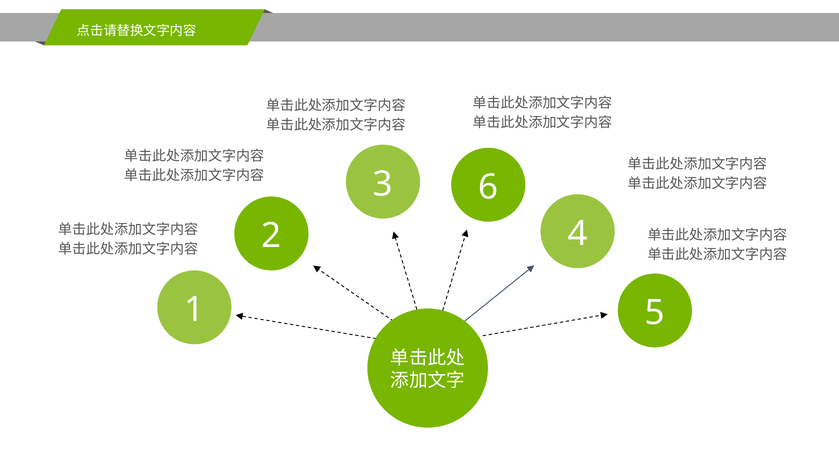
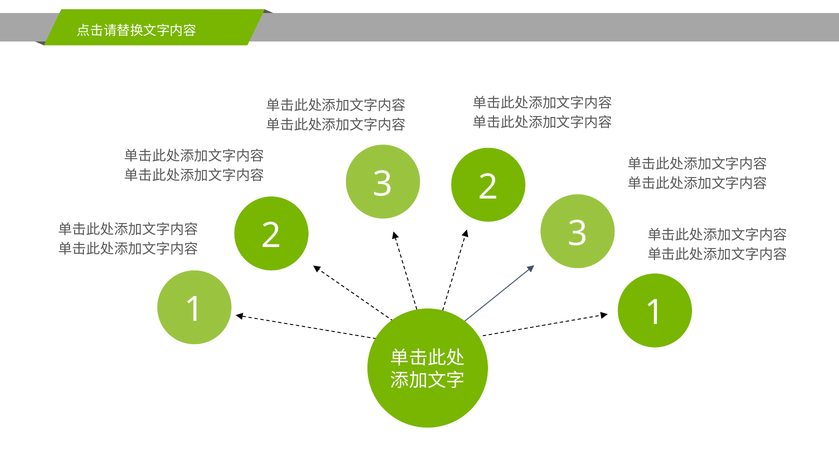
3 6: 6 -> 2
2 4: 4 -> 3
1 5: 5 -> 1
